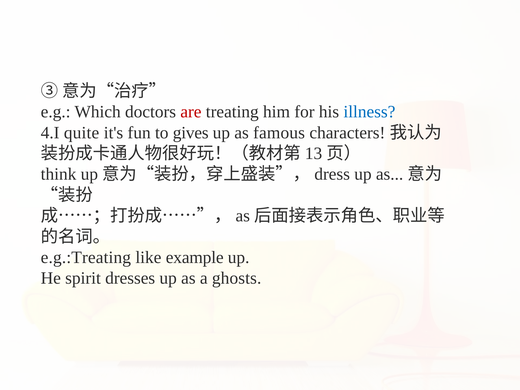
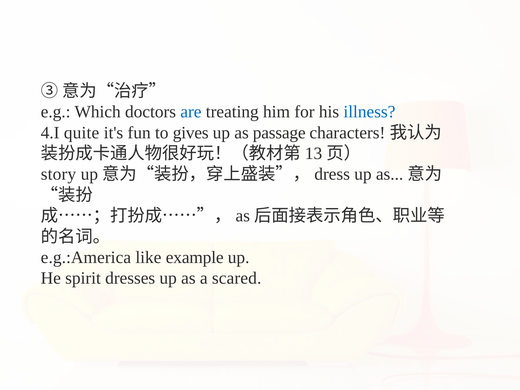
are colour: red -> blue
famous: famous -> passage
think: think -> story
e.g.:Treating: e.g.:Treating -> e.g.:America
ghosts: ghosts -> scared
